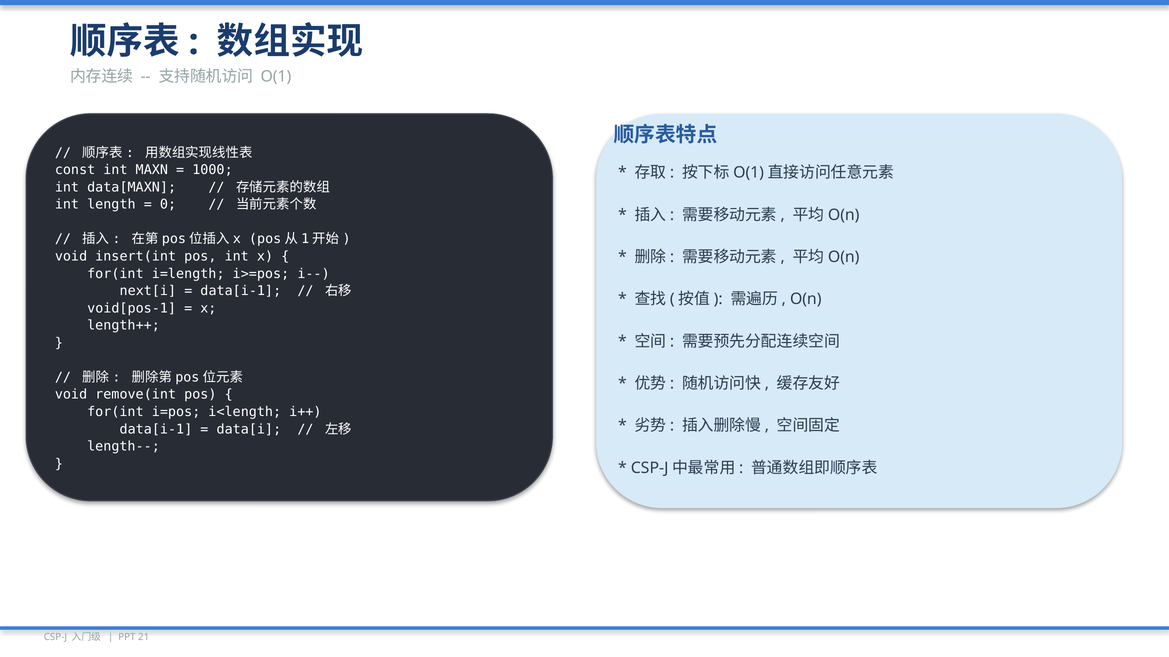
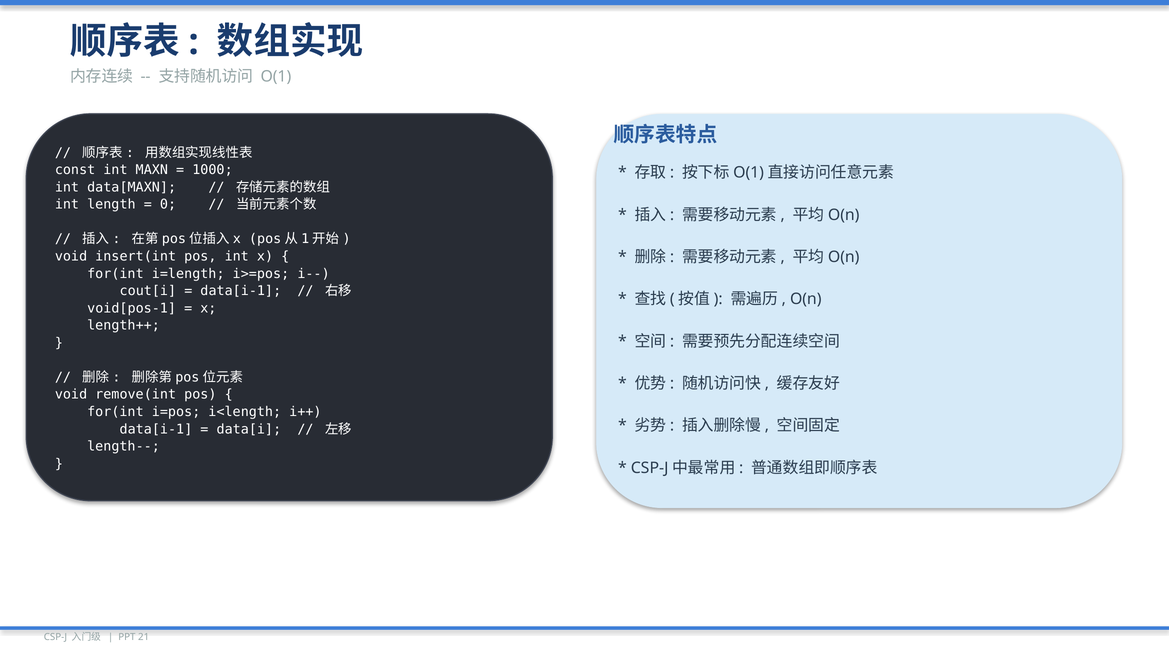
next[i: next[i -> cout[i
